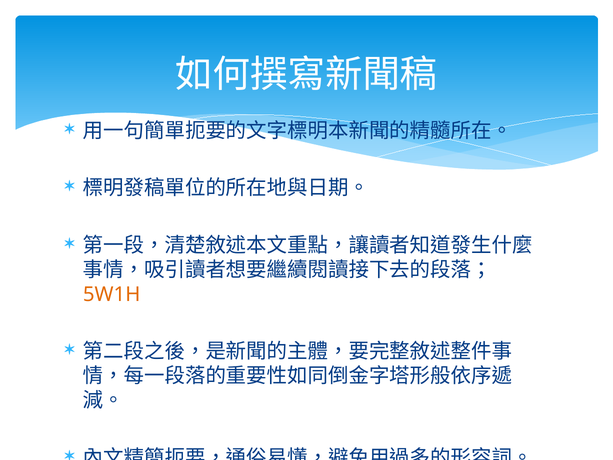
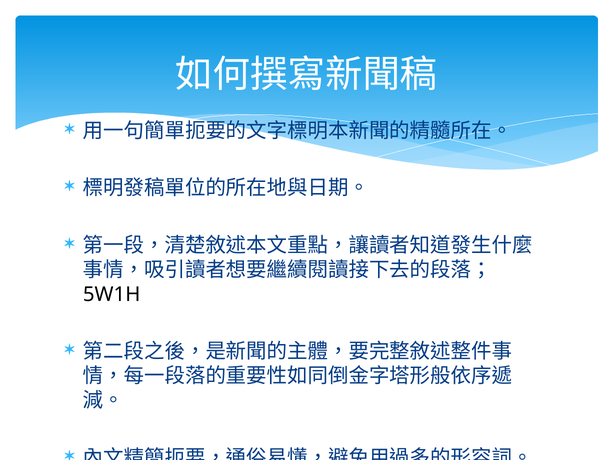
5W1H colour: orange -> black
